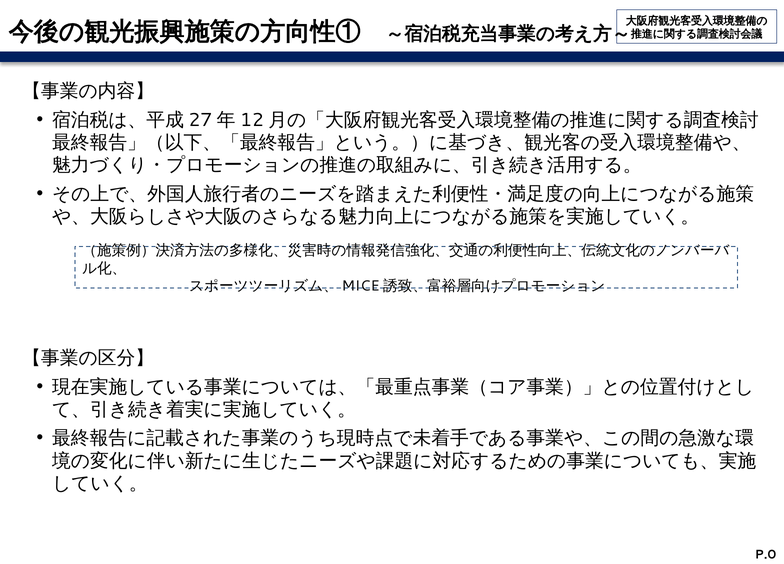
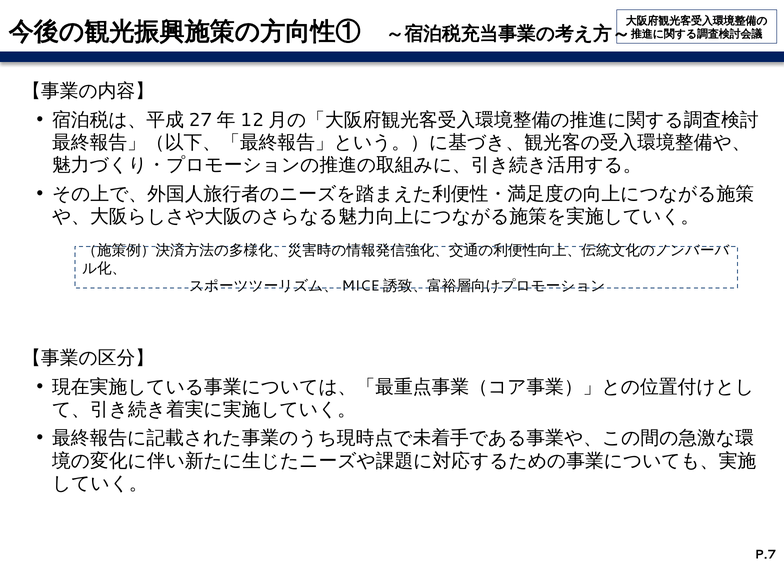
P.0: P.0 -> P.7
